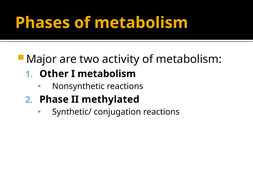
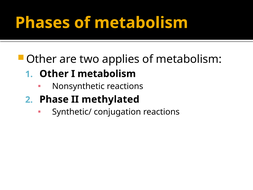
Major at (42, 59): Major -> Other
activity: activity -> applies
